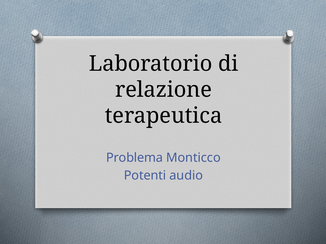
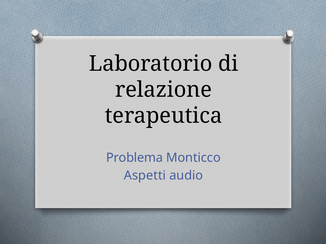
Potenti: Potenti -> Aspetti
